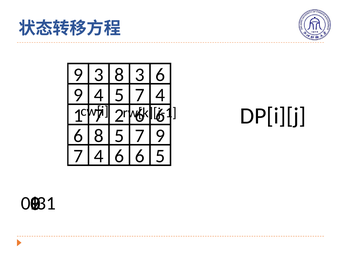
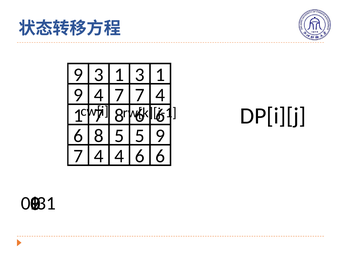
9 3 8: 8 -> 1
6 at (160, 75): 6 -> 1
4 5: 5 -> 7
2 at (119, 116): 2 -> 8
8 5 7: 7 -> 5
4 6: 6 -> 4
5 at (160, 157): 5 -> 6
